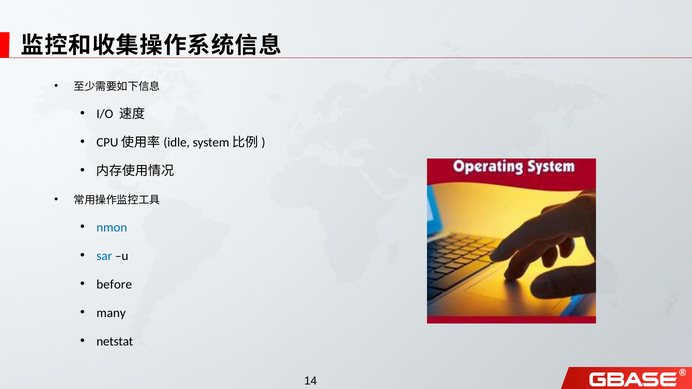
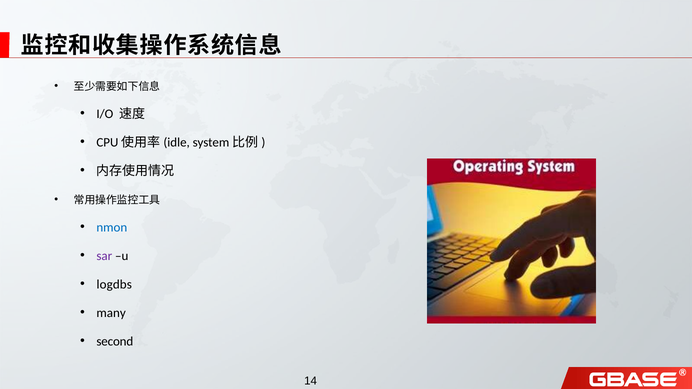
sar colour: blue -> purple
before: before -> logdbs
netstat: netstat -> second
